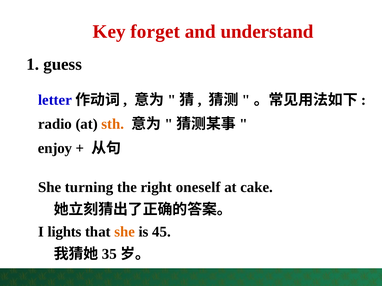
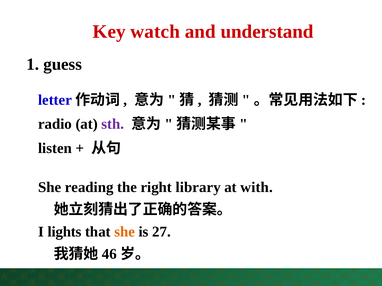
forget: forget -> watch
sth colour: orange -> purple
enjoy: enjoy -> listen
turning: turning -> reading
oneself: oneself -> library
cake: cake -> with
45: 45 -> 27
35: 35 -> 46
